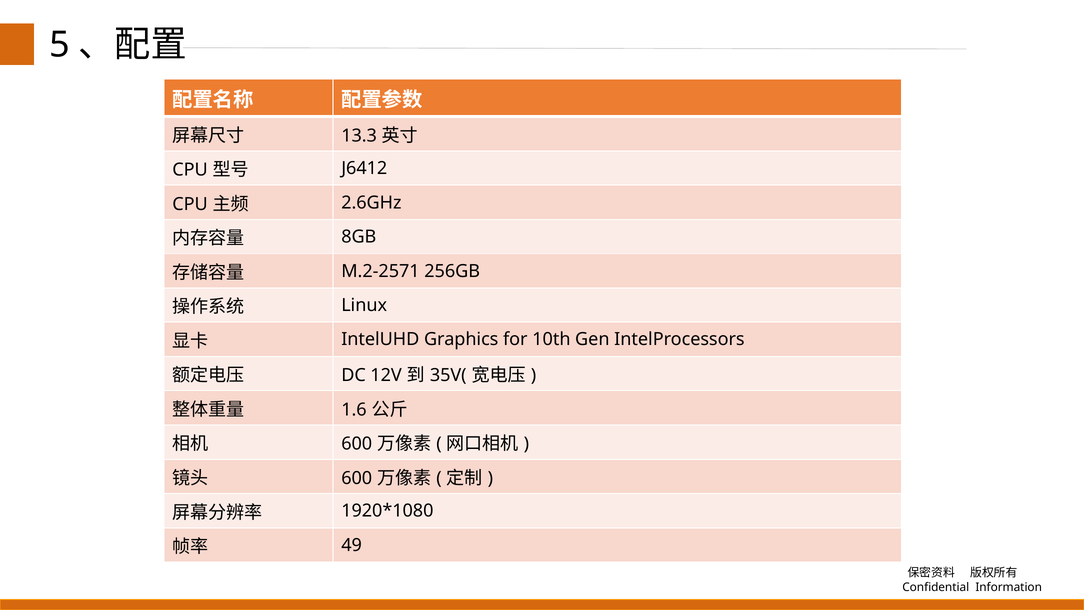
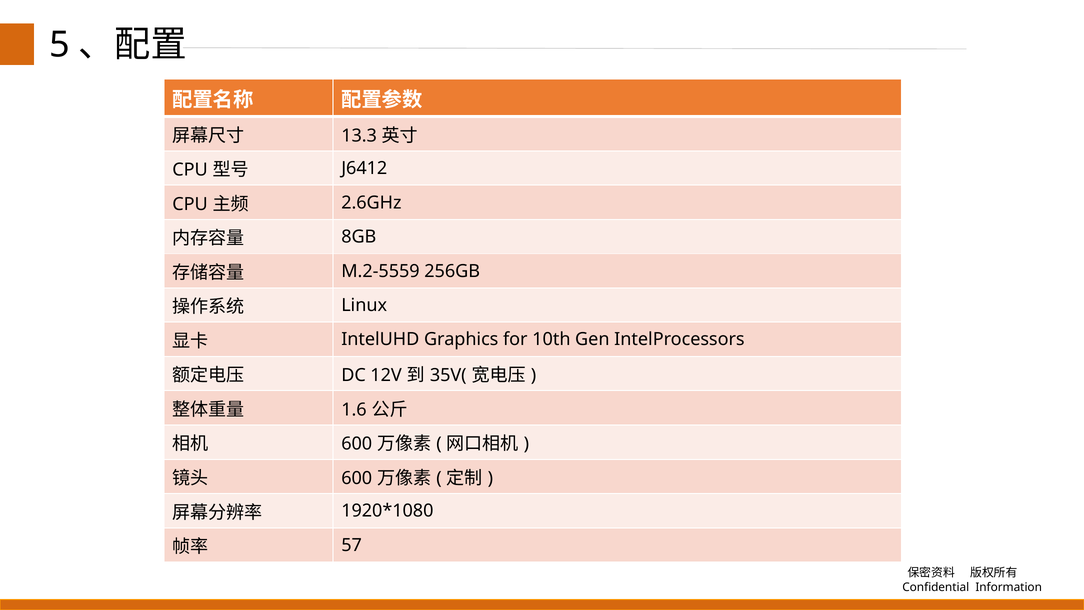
M.2-2571: M.2-2571 -> M.2-5559
49: 49 -> 57
